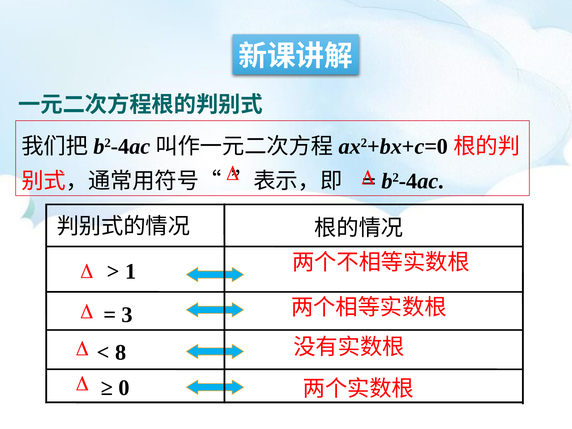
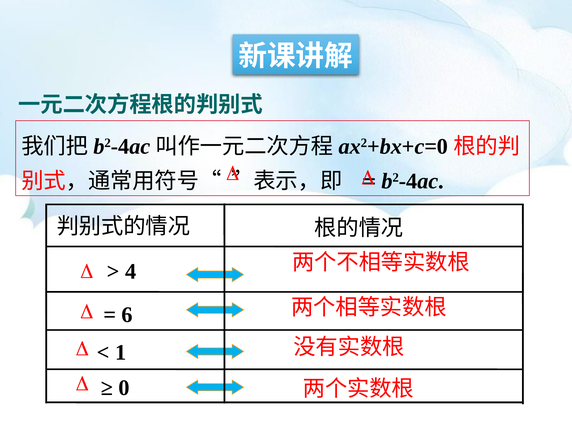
1: 1 -> 4
3: 3 -> 6
8: 8 -> 1
